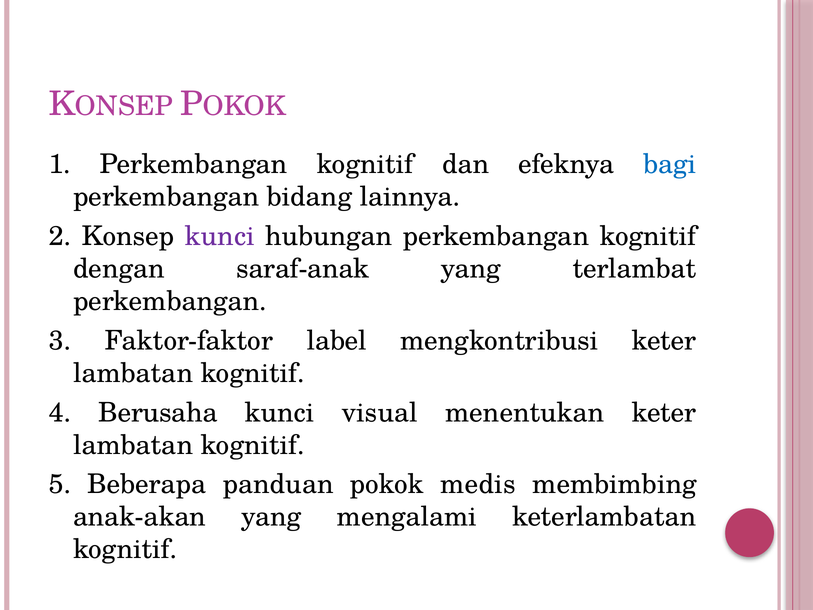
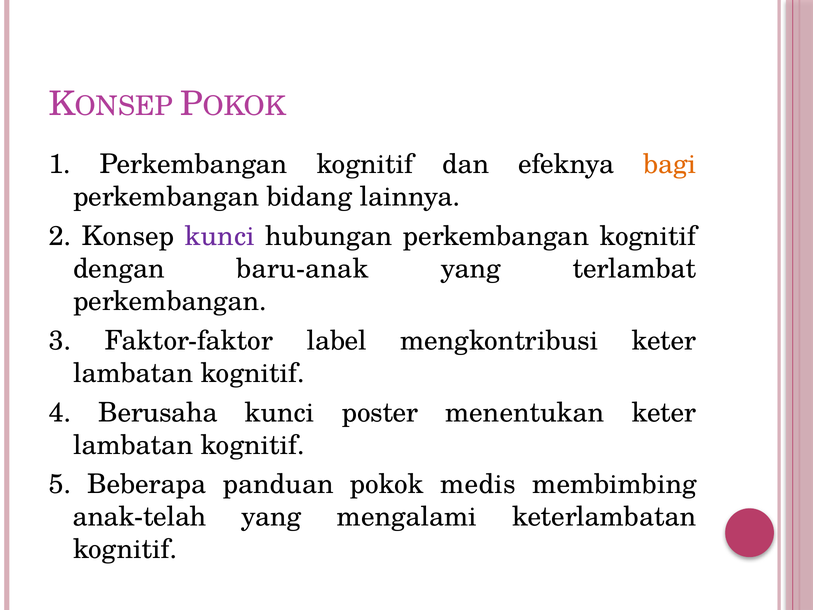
bagi colour: blue -> orange
saraf-anak: saraf-anak -> baru-anak
visual: visual -> poster
anak-akan: anak-akan -> anak-telah
